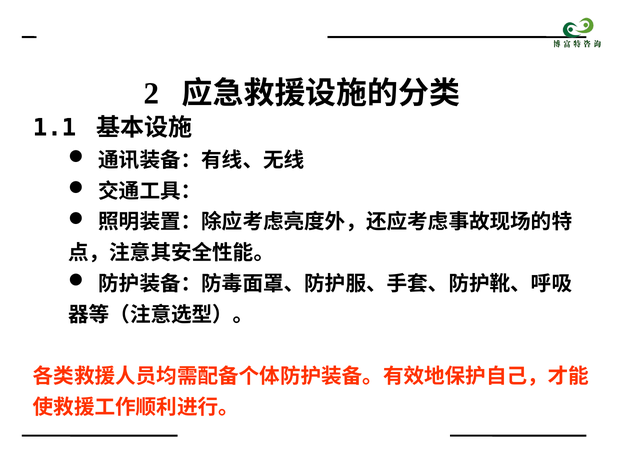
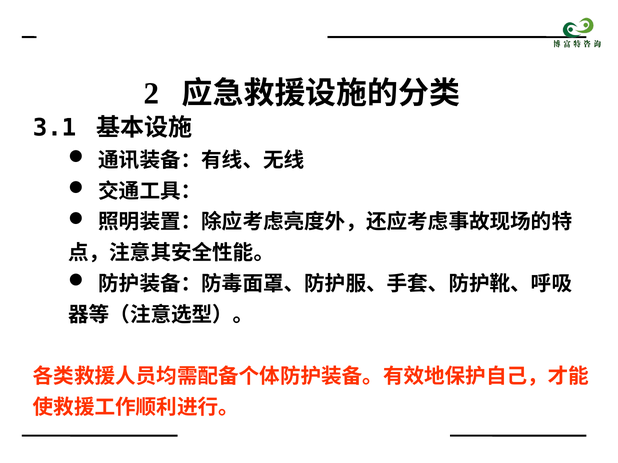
1.1: 1.1 -> 3.1
